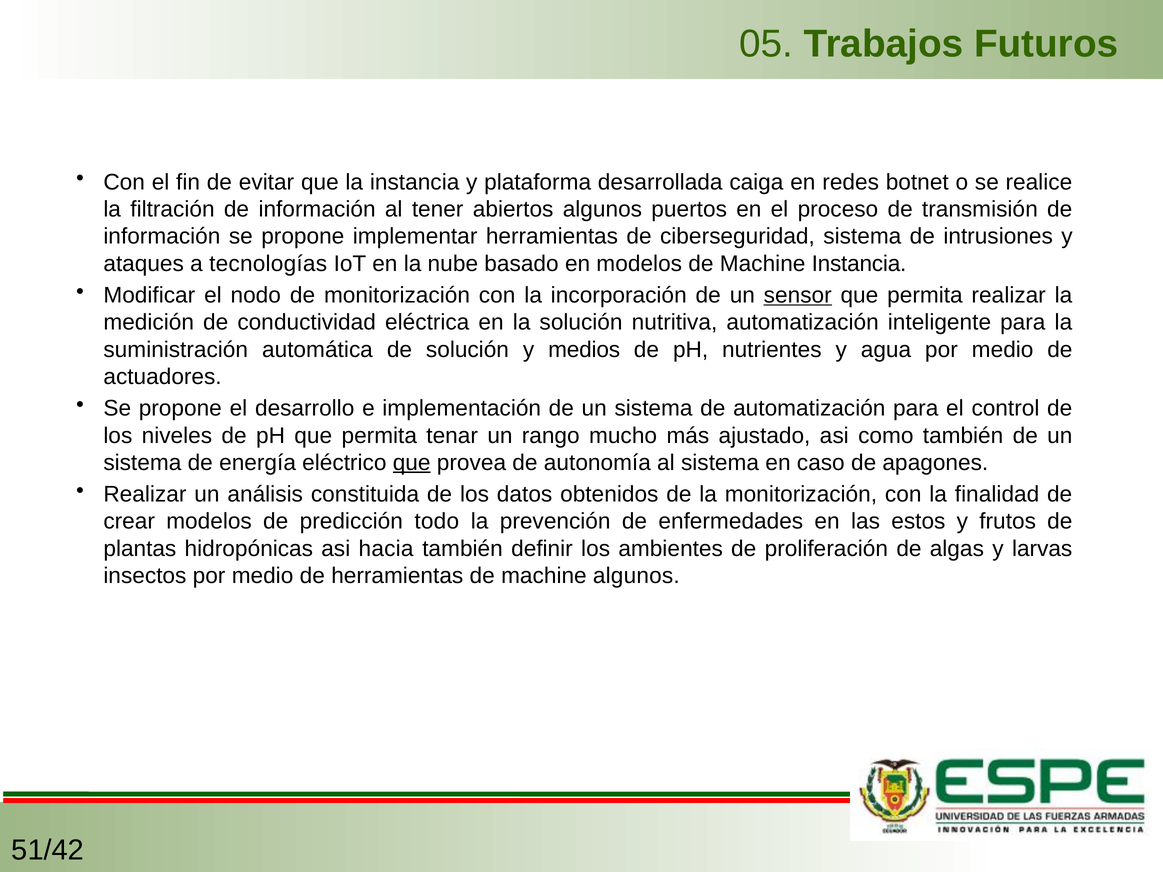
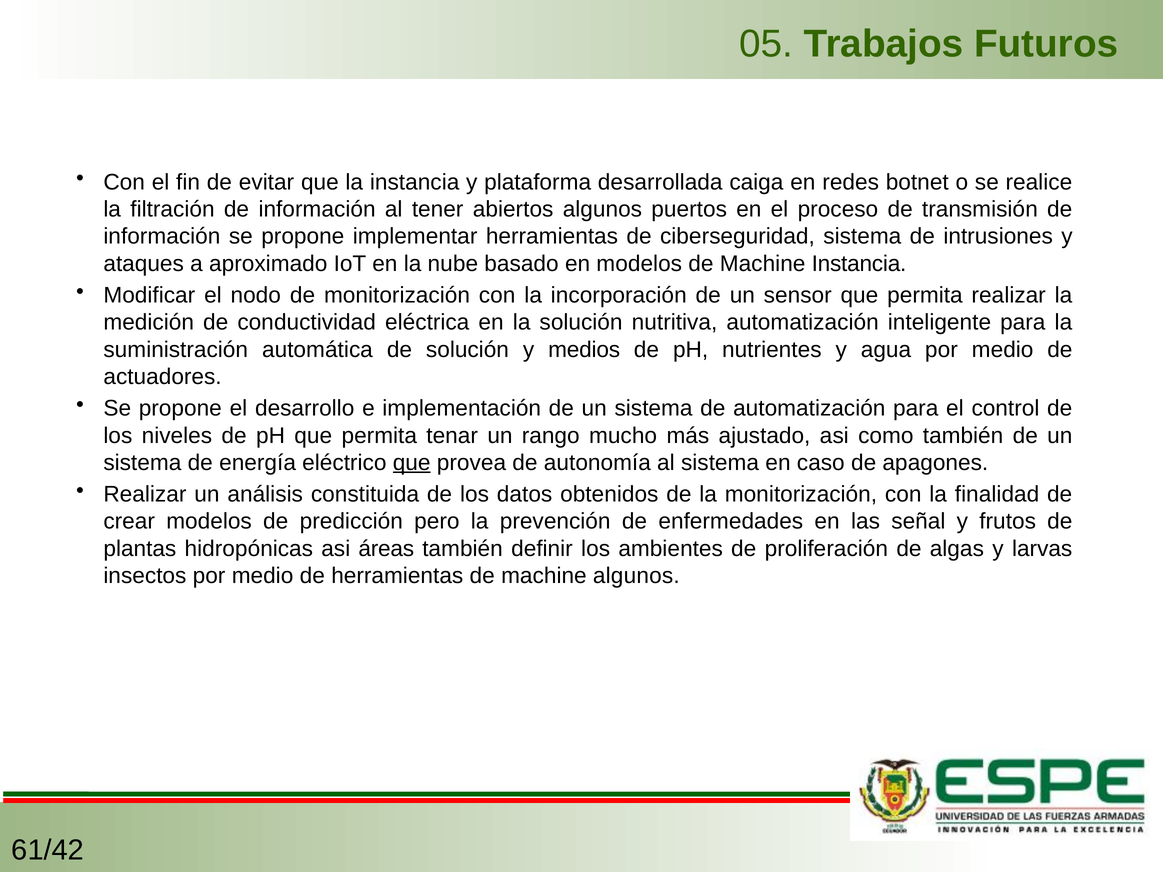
tecnologías: tecnologías -> aproximado
sensor underline: present -> none
todo: todo -> pero
estos: estos -> señal
hacia: hacia -> áreas
51/42: 51/42 -> 61/42
